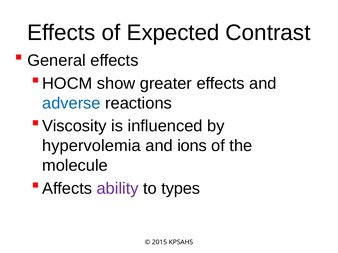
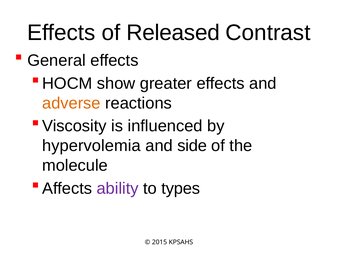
Expected: Expected -> Released
adverse colour: blue -> orange
ions: ions -> side
